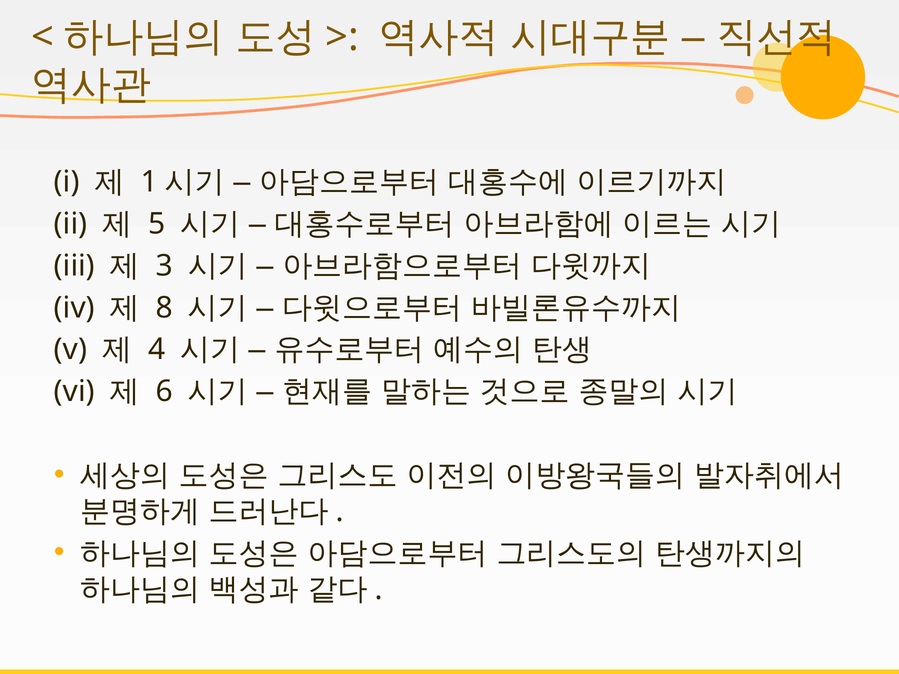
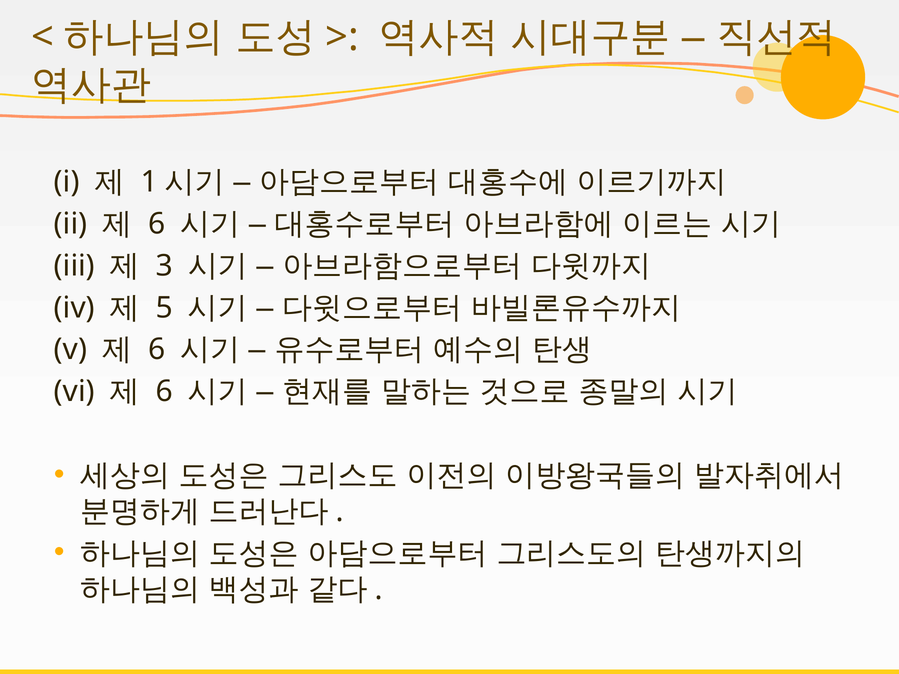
5 at (157, 224): 5 -> 6
8: 8 -> 5
4 at (157, 350): 4 -> 6
